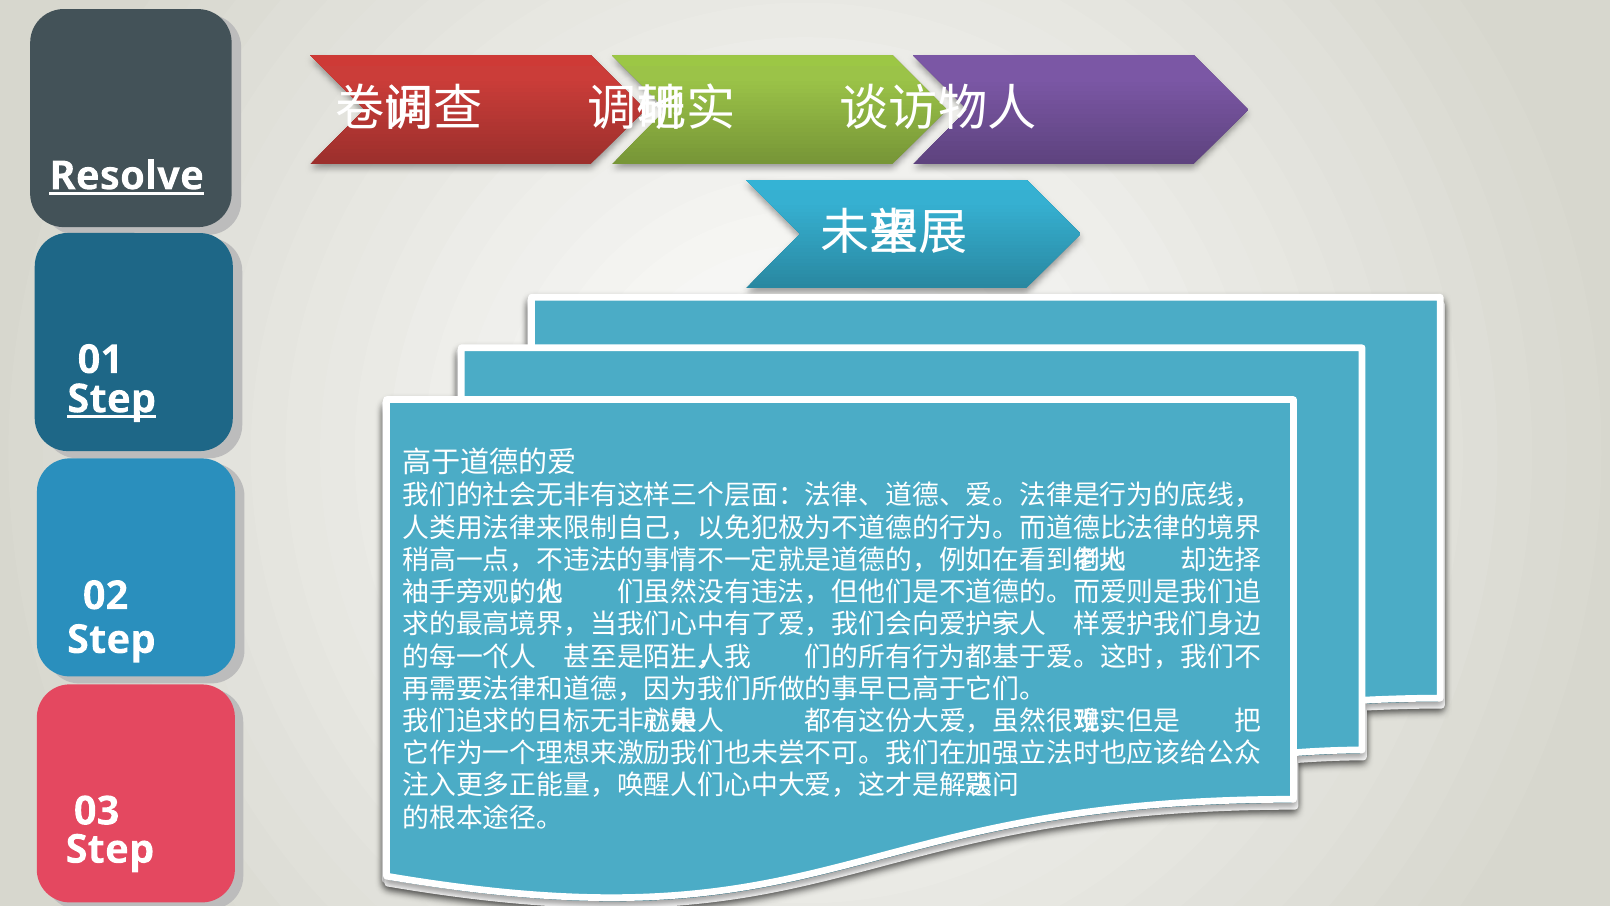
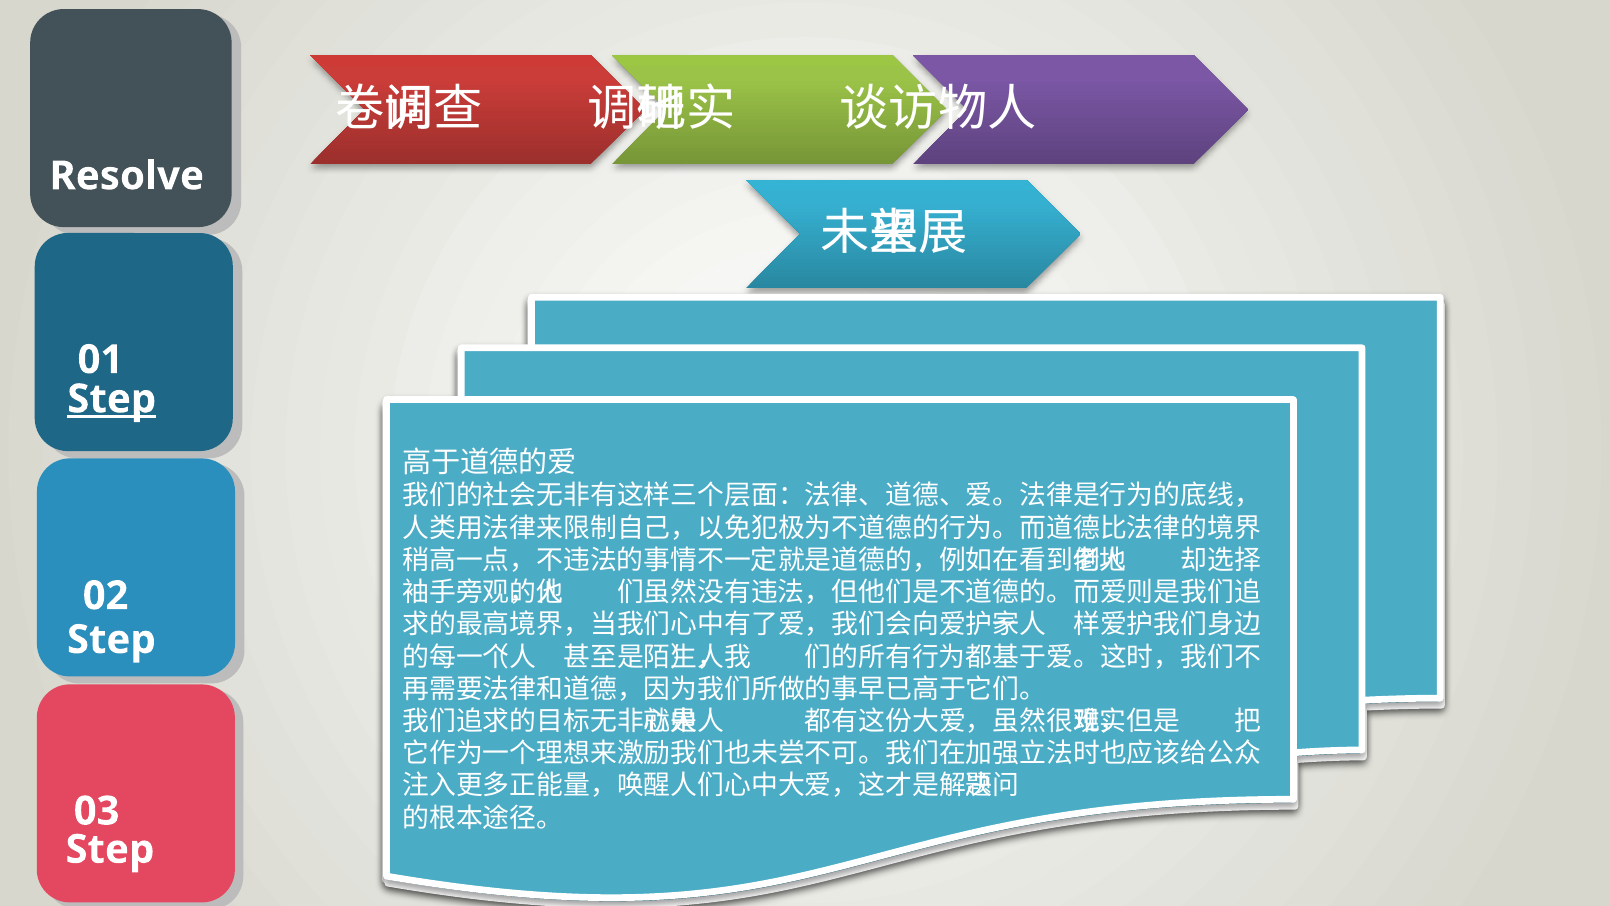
Resolve underline: present -> none
